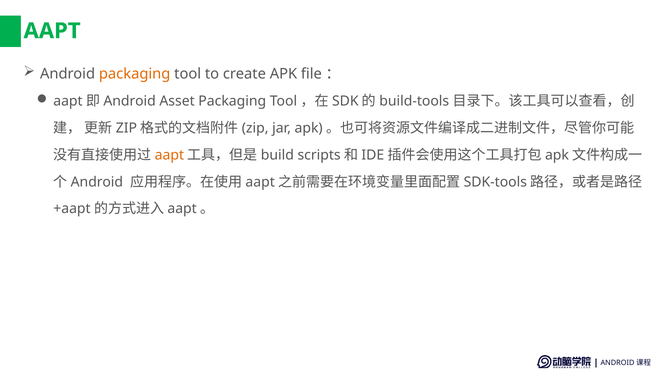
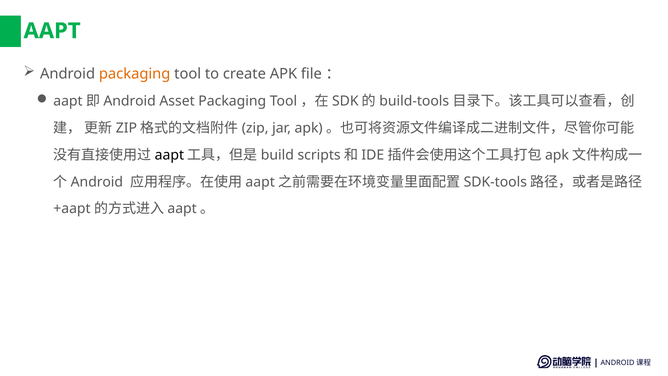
aapt at (169, 155) colour: orange -> black
